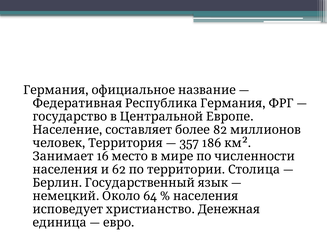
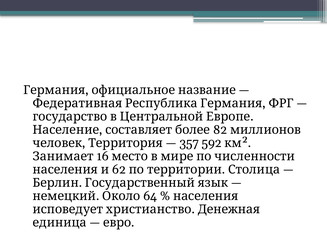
186: 186 -> 592
